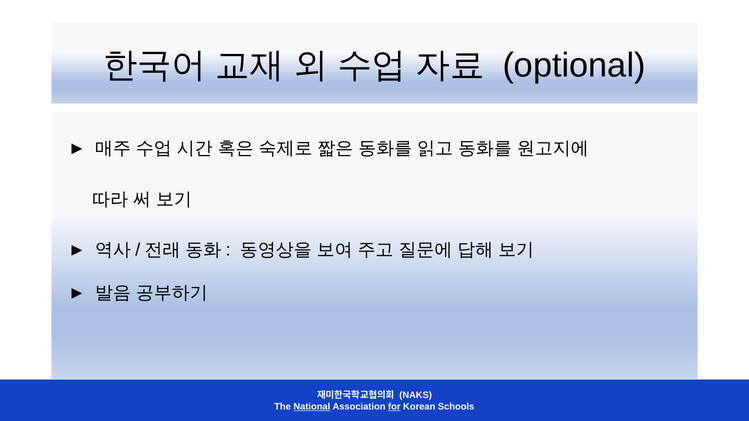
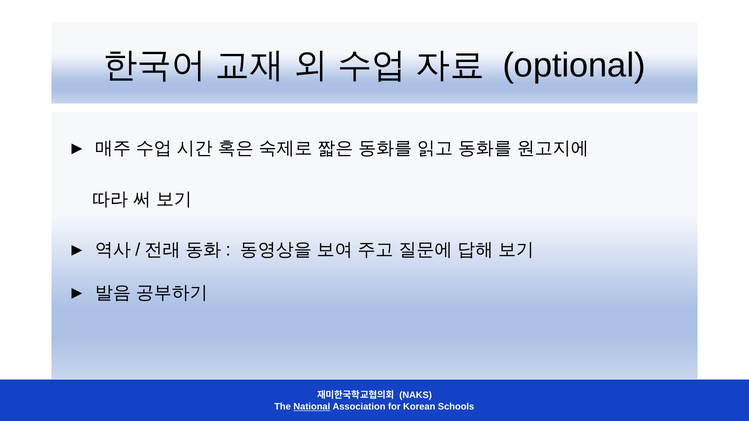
for underline: present -> none
